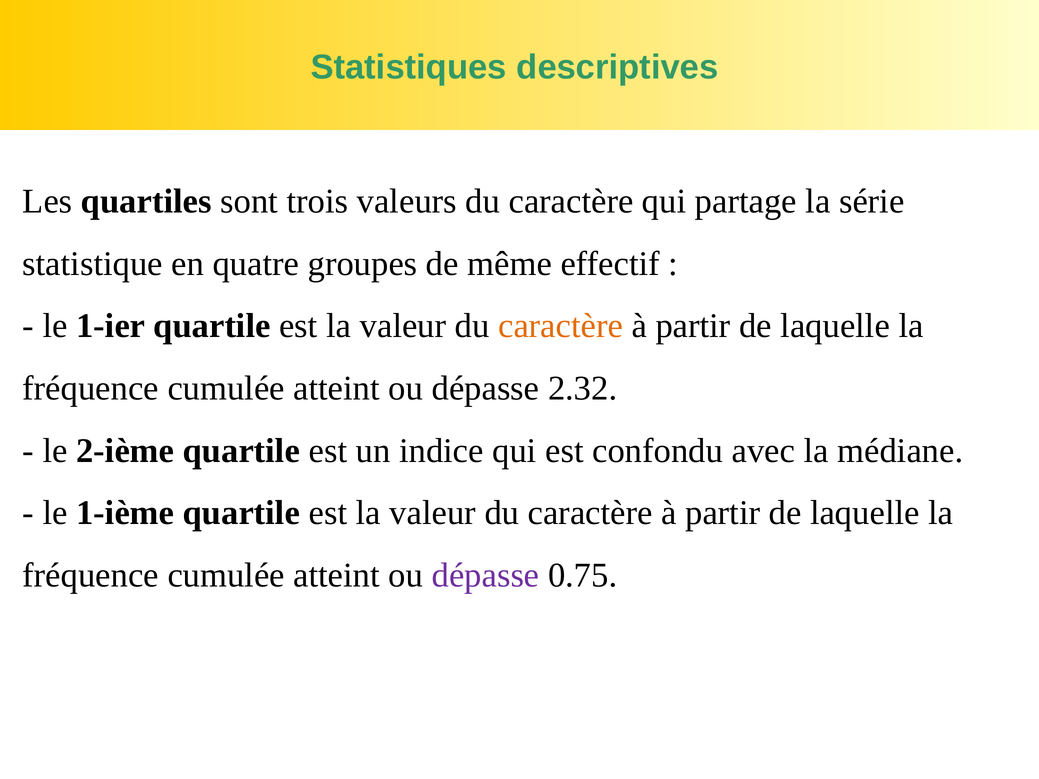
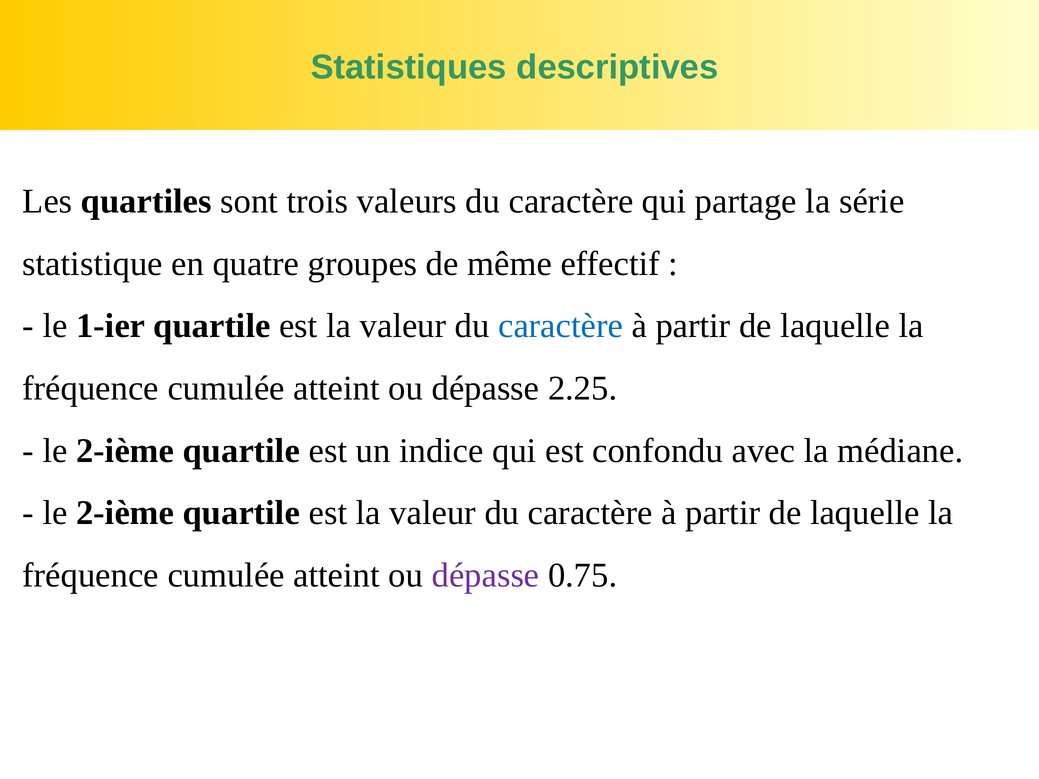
caractère at (561, 326) colour: orange -> blue
2.32: 2.32 -> 2.25
1-ième at (125, 513): 1-ième -> 2-ième
